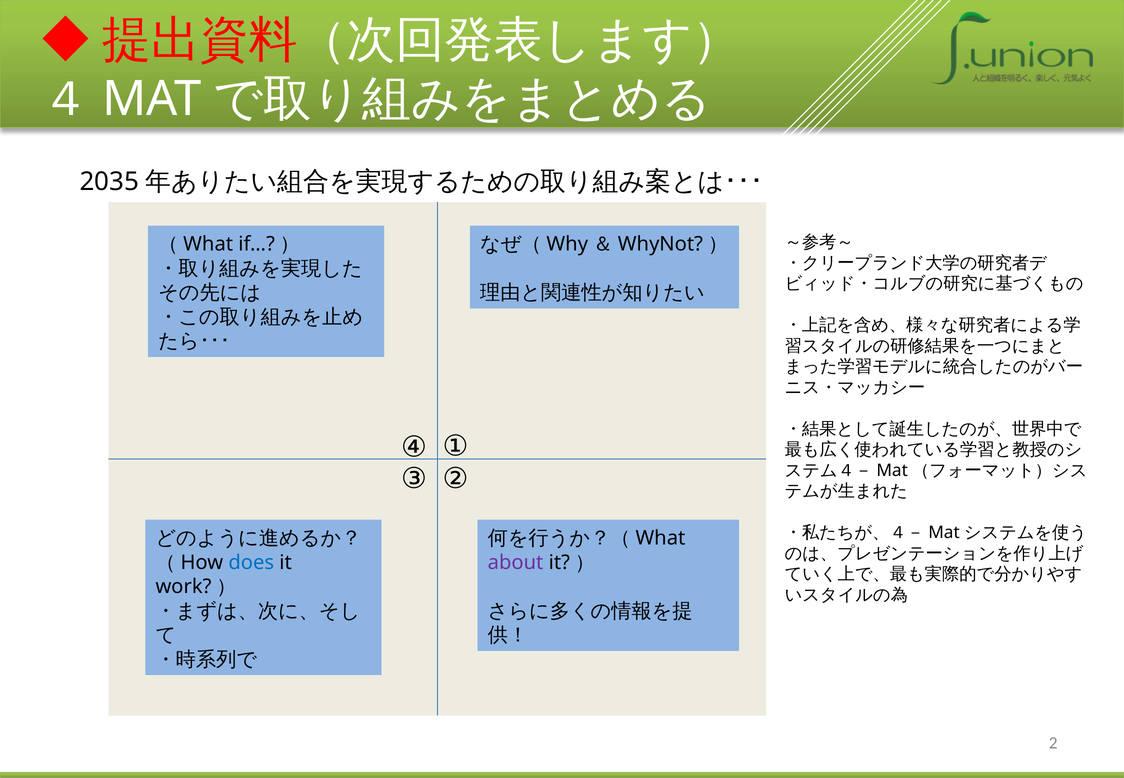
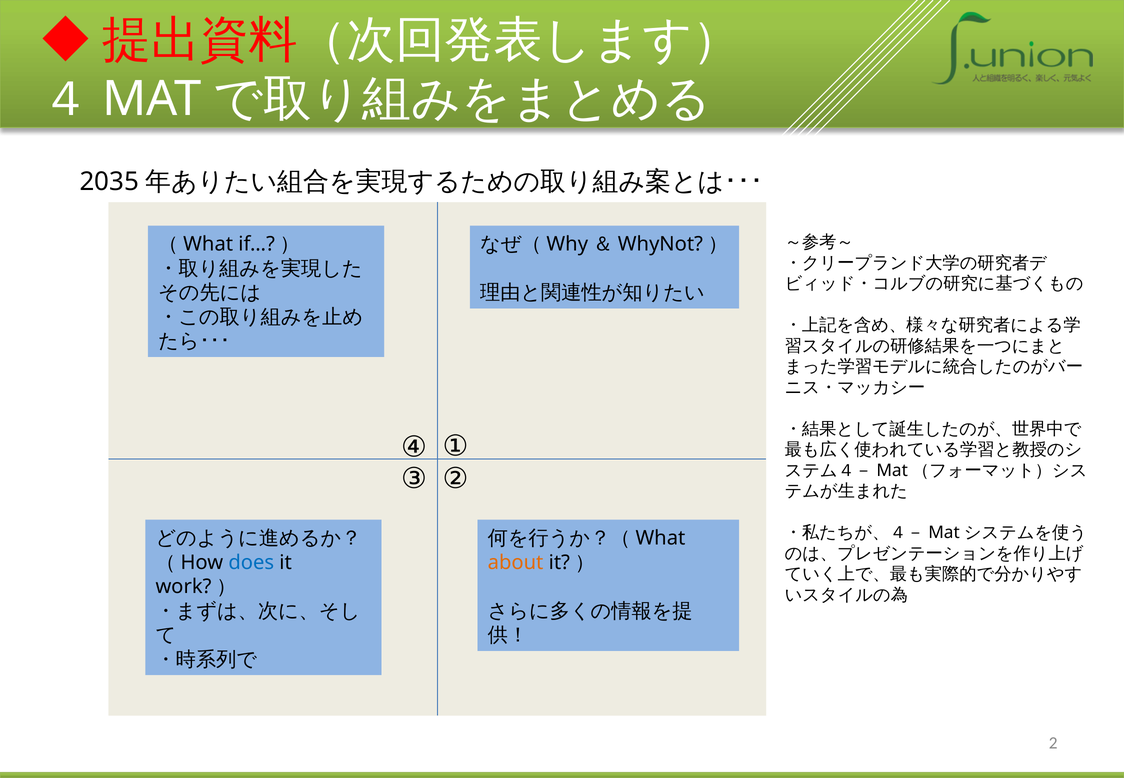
about colour: purple -> orange
